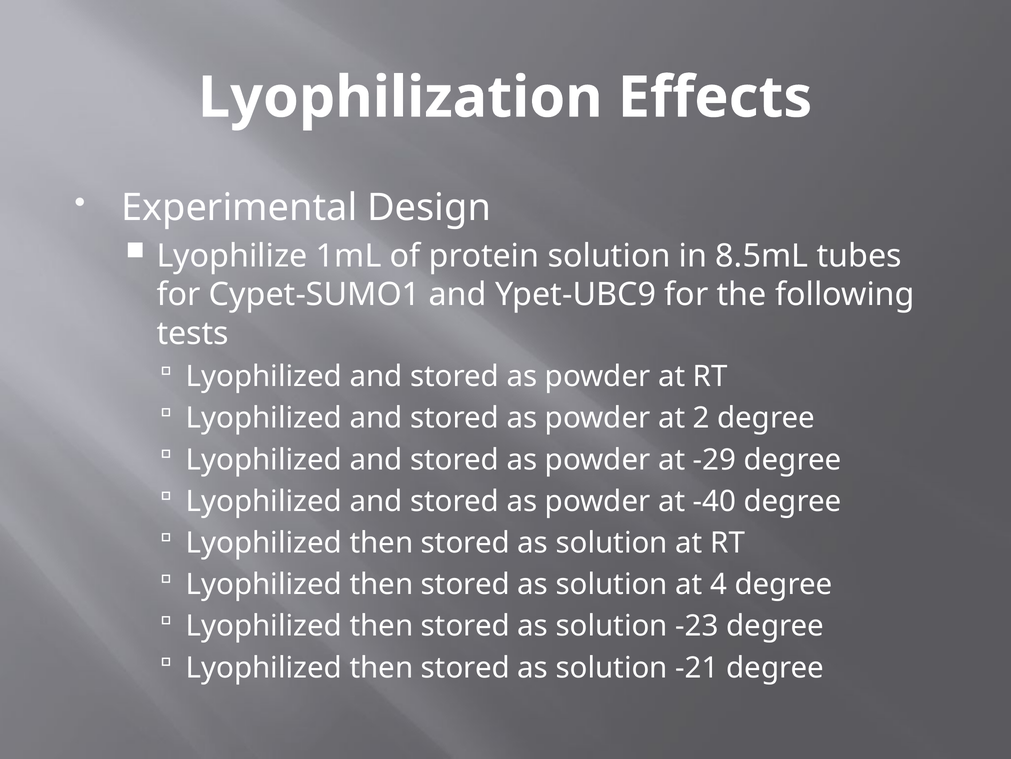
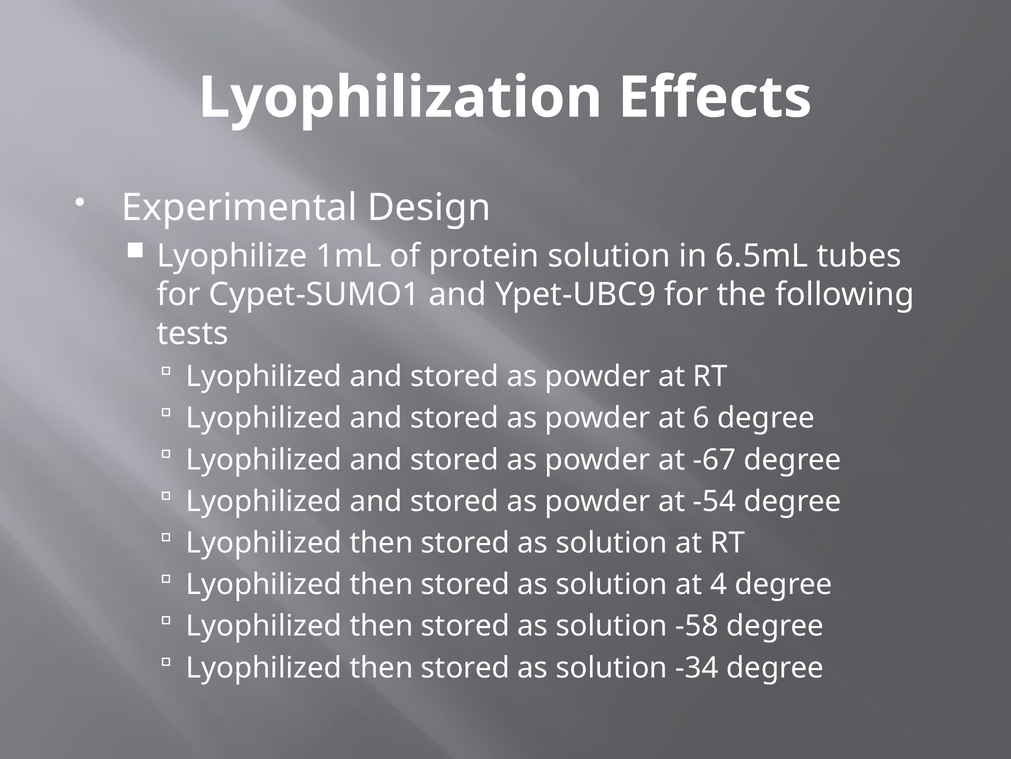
8.5mL: 8.5mL -> 6.5mL
2: 2 -> 6
-29: -29 -> -67
-40: -40 -> -54
-23: -23 -> -58
-21: -21 -> -34
